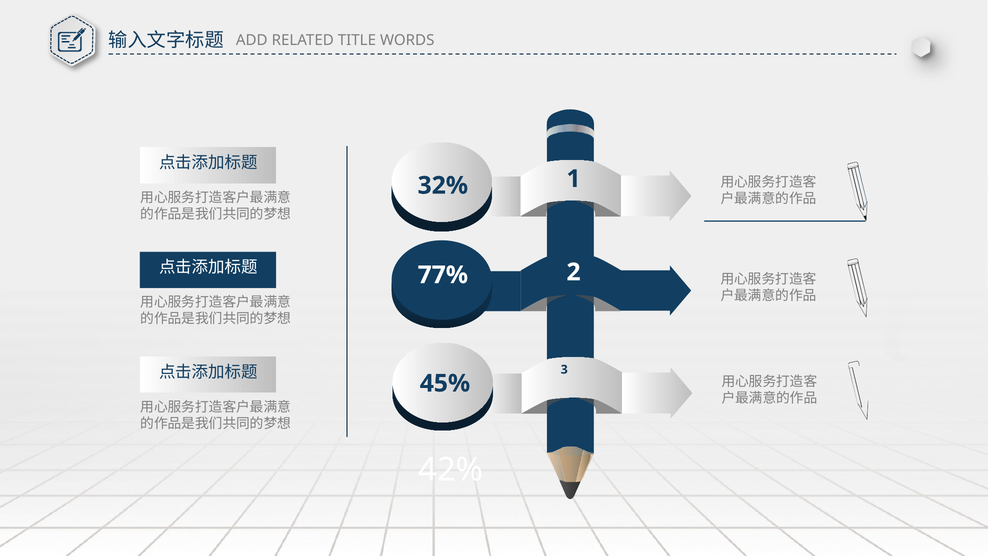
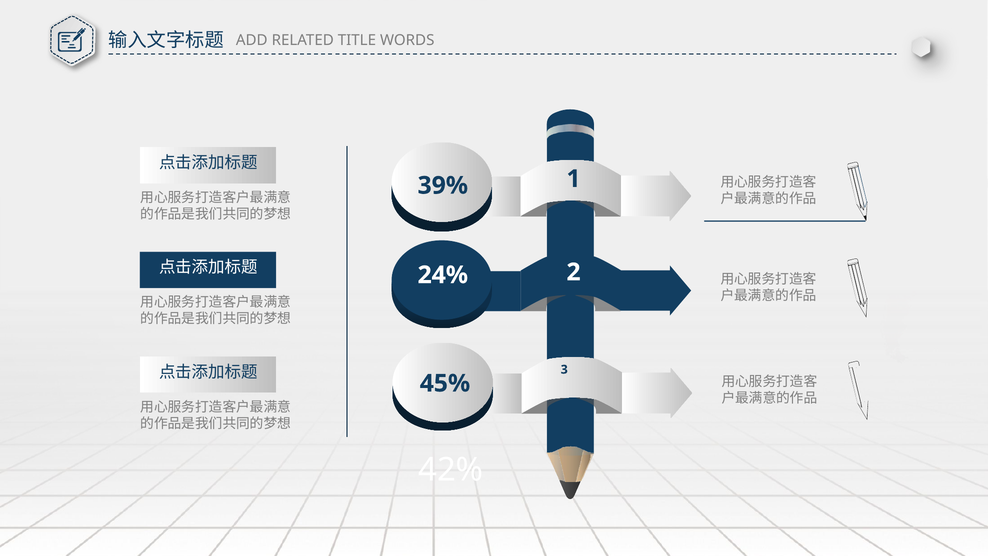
32%: 32% -> 39%
77%: 77% -> 24%
